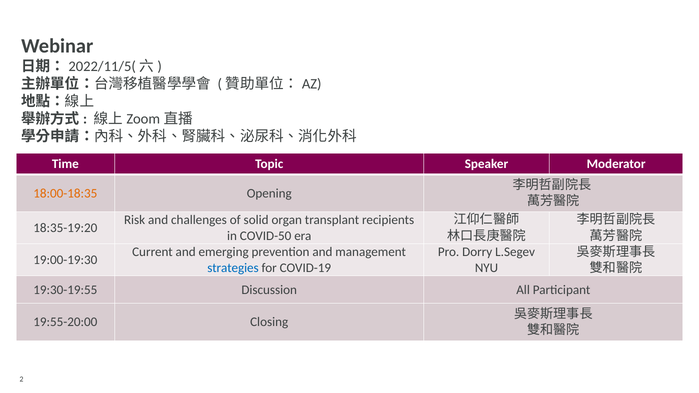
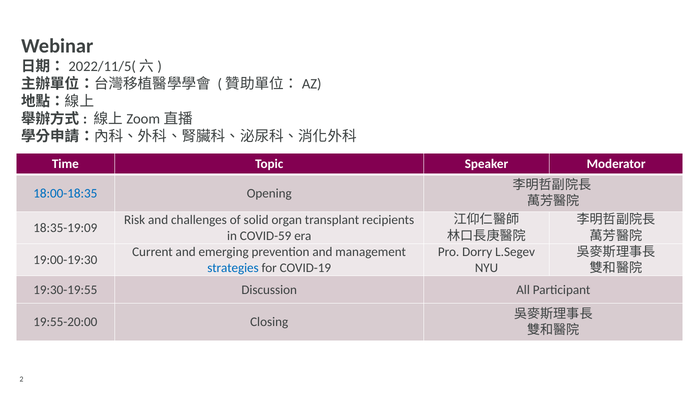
18:00-18:35 colour: orange -> blue
18:35-19:20: 18:35-19:20 -> 18:35-19:09
COVID-50: COVID-50 -> COVID-59
